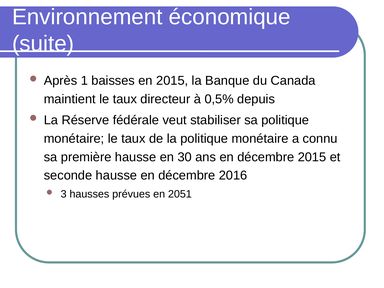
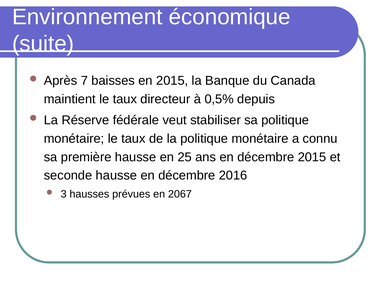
1: 1 -> 7
30: 30 -> 25
2051: 2051 -> 2067
